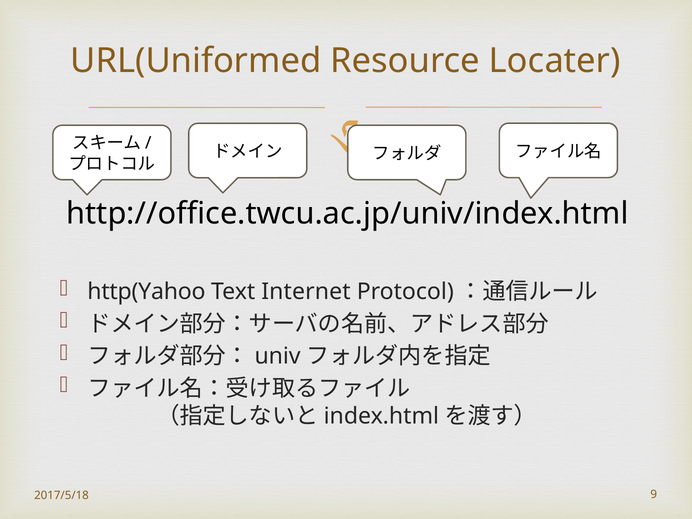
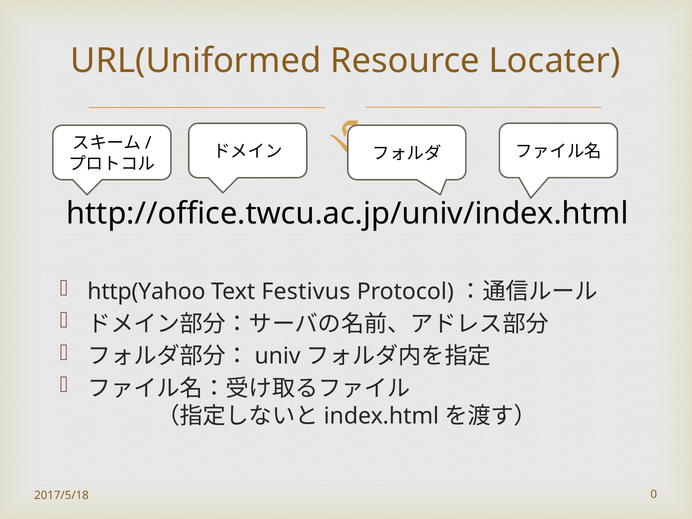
Internet: Internet -> Festivus
9: 9 -> 0
